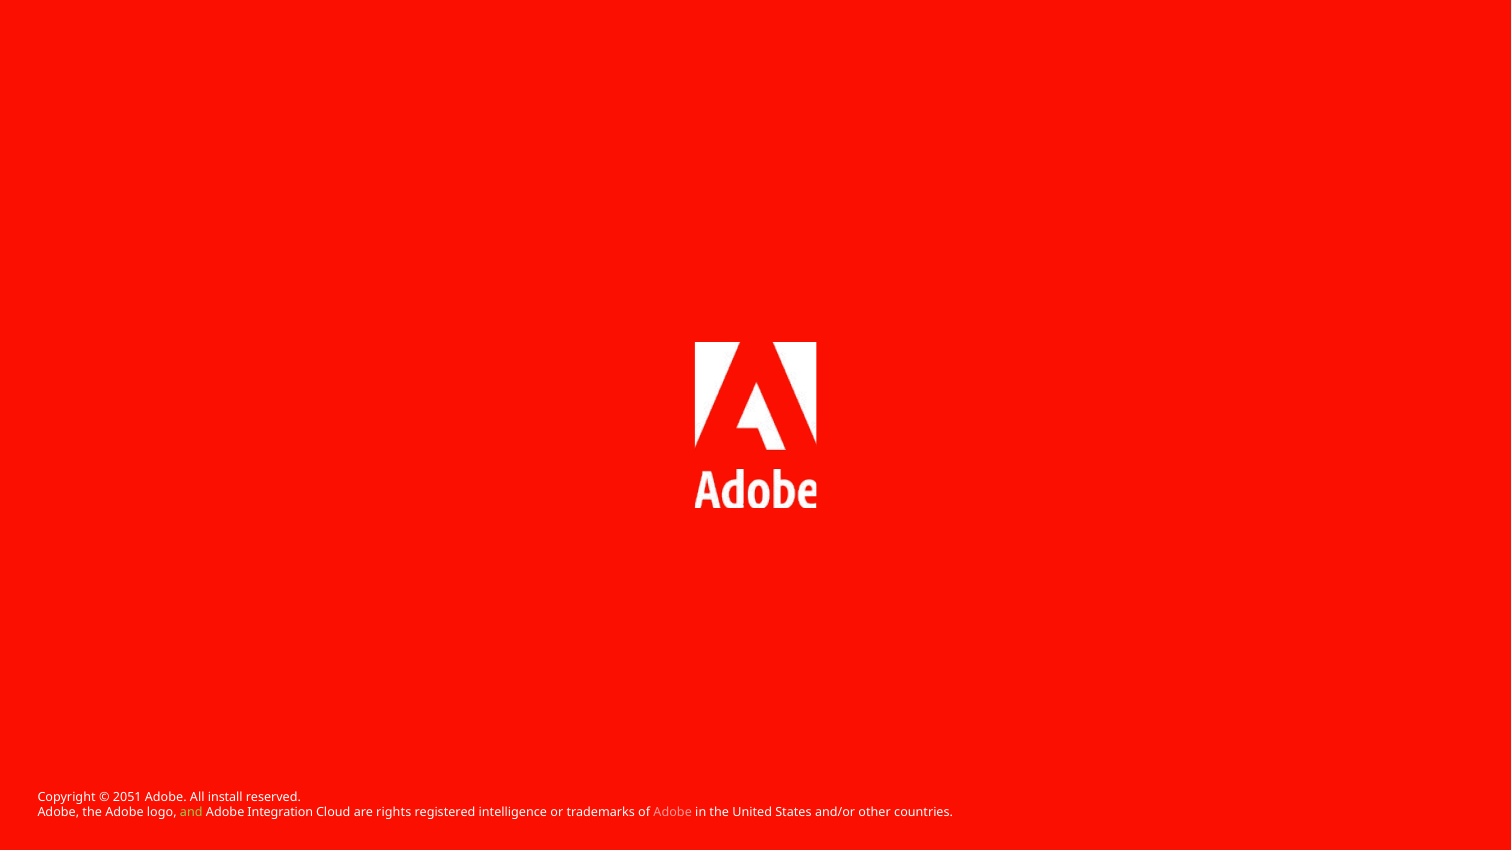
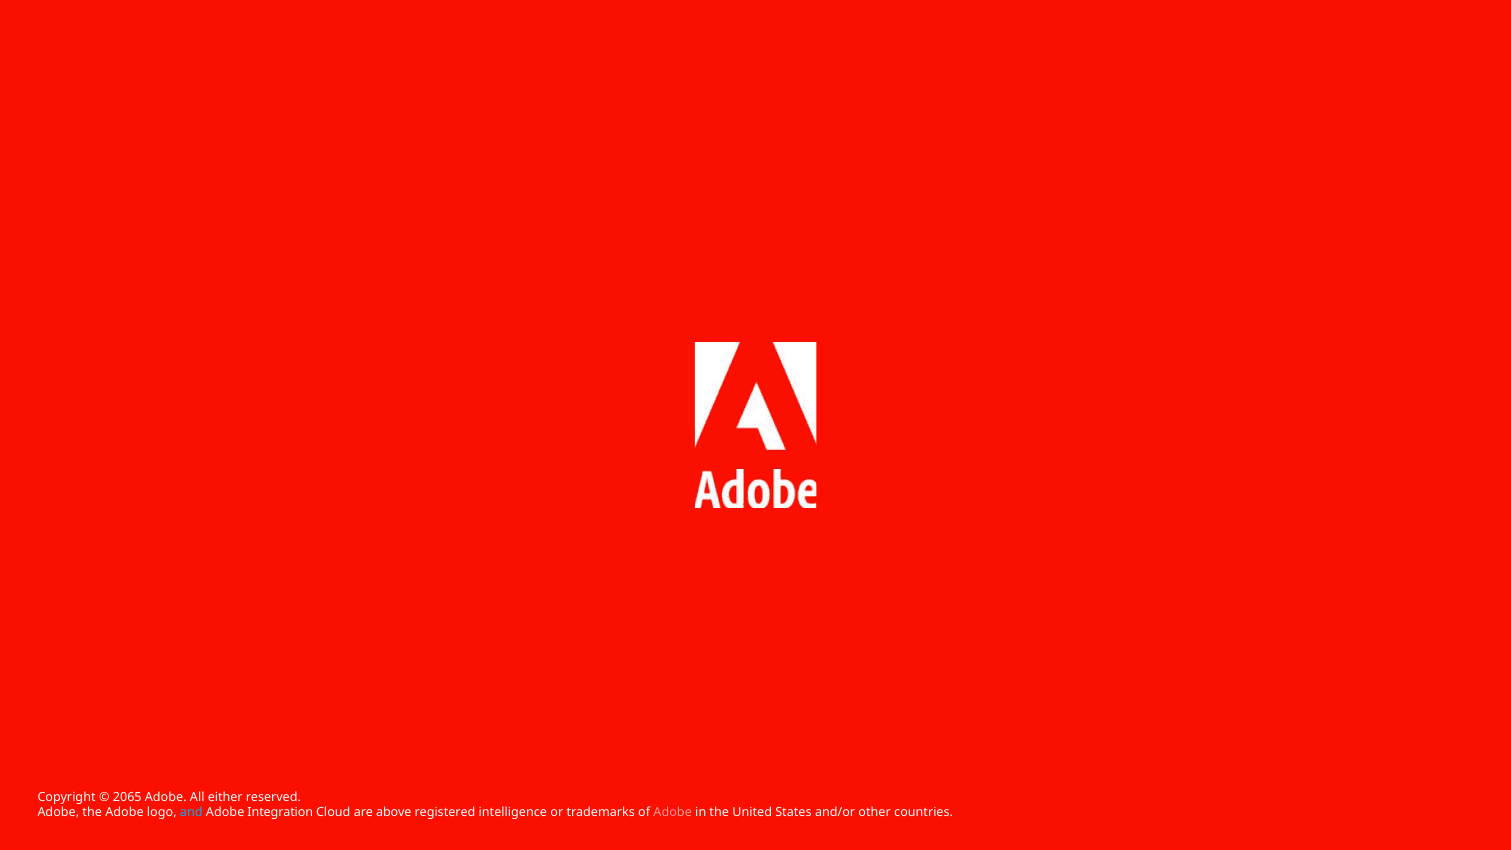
2051: 2051 -> 2065
install: install -> either
and colour: light green -> light blue
rights: rights -> above
